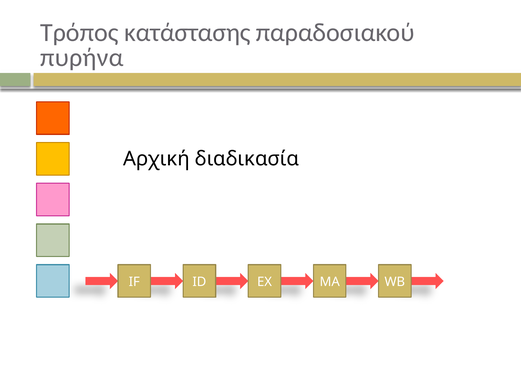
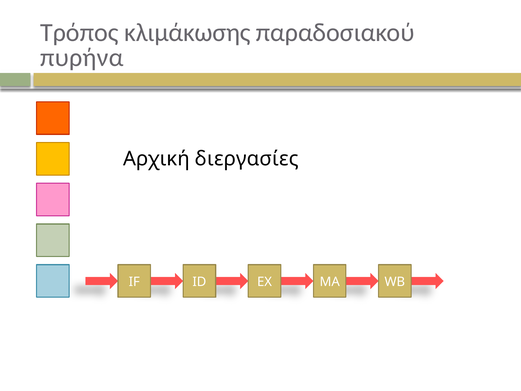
κατάστασης: κατάστασης -> κλιμάκωσης
διαδικασία: διαδικασία -> διεργασίες
